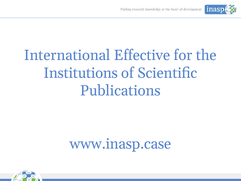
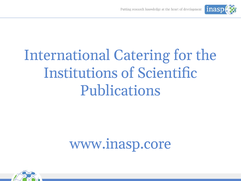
Effective: Effective -> Catering
www.inasp.case: www.inasp.case -> www.inasp.core
